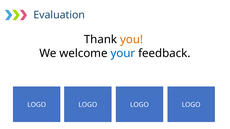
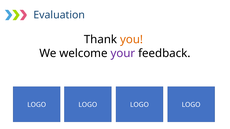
your colour: blue -> purple
